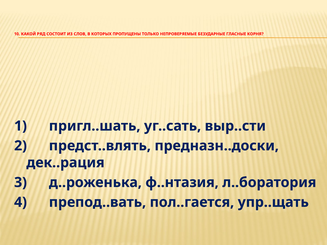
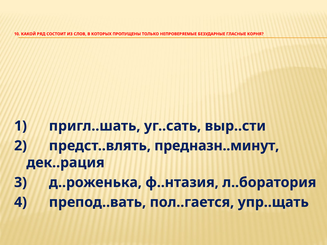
предназн..доски: предназн..доски -> предназн..минут
